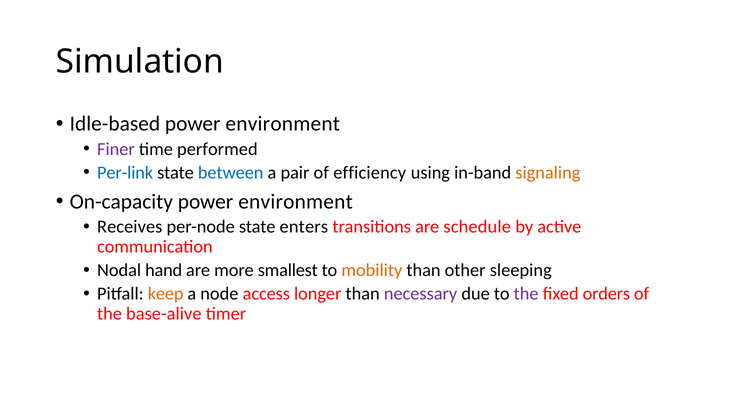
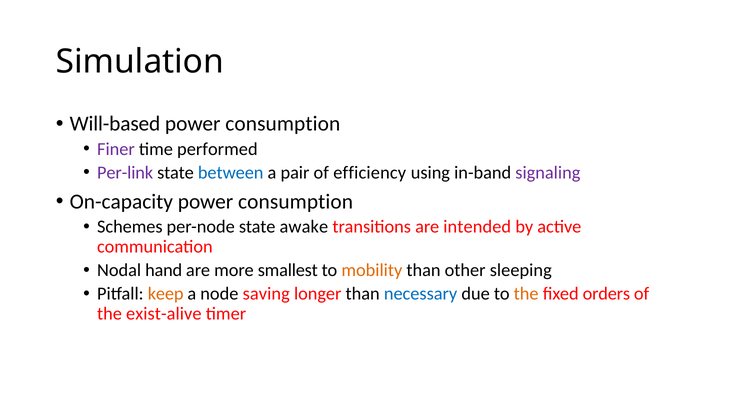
Idle-based: Idle-based -> Will-based
environment at (283, 124): environment -> consumption
Per-link colour: blue -> purple
signaling colour: orange -> purple
environment at (296, 202): environment -> consumption
Receives: Receives -> Schemes
enters: enters -> awake
schedule: schedule -> intended
access: access -> saving
necessary colour: purple -> blue
the at (526, 294) colour: purple -> orange
base-alive: base-alive -> exist-alive
